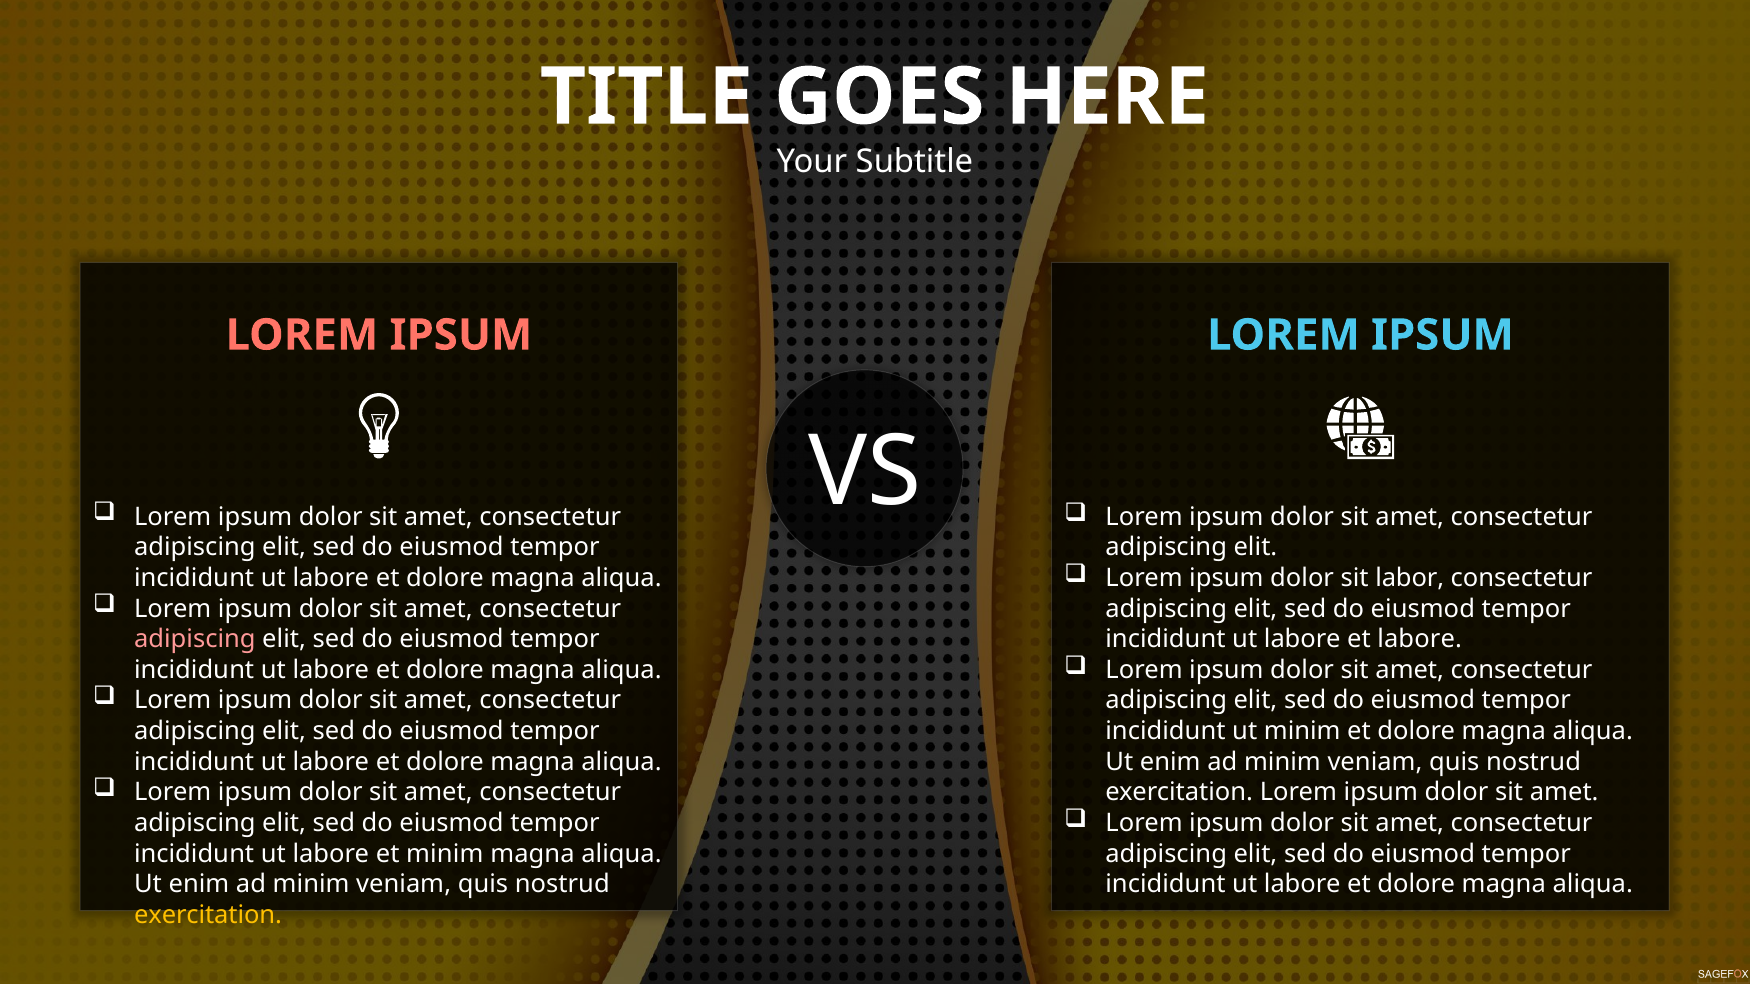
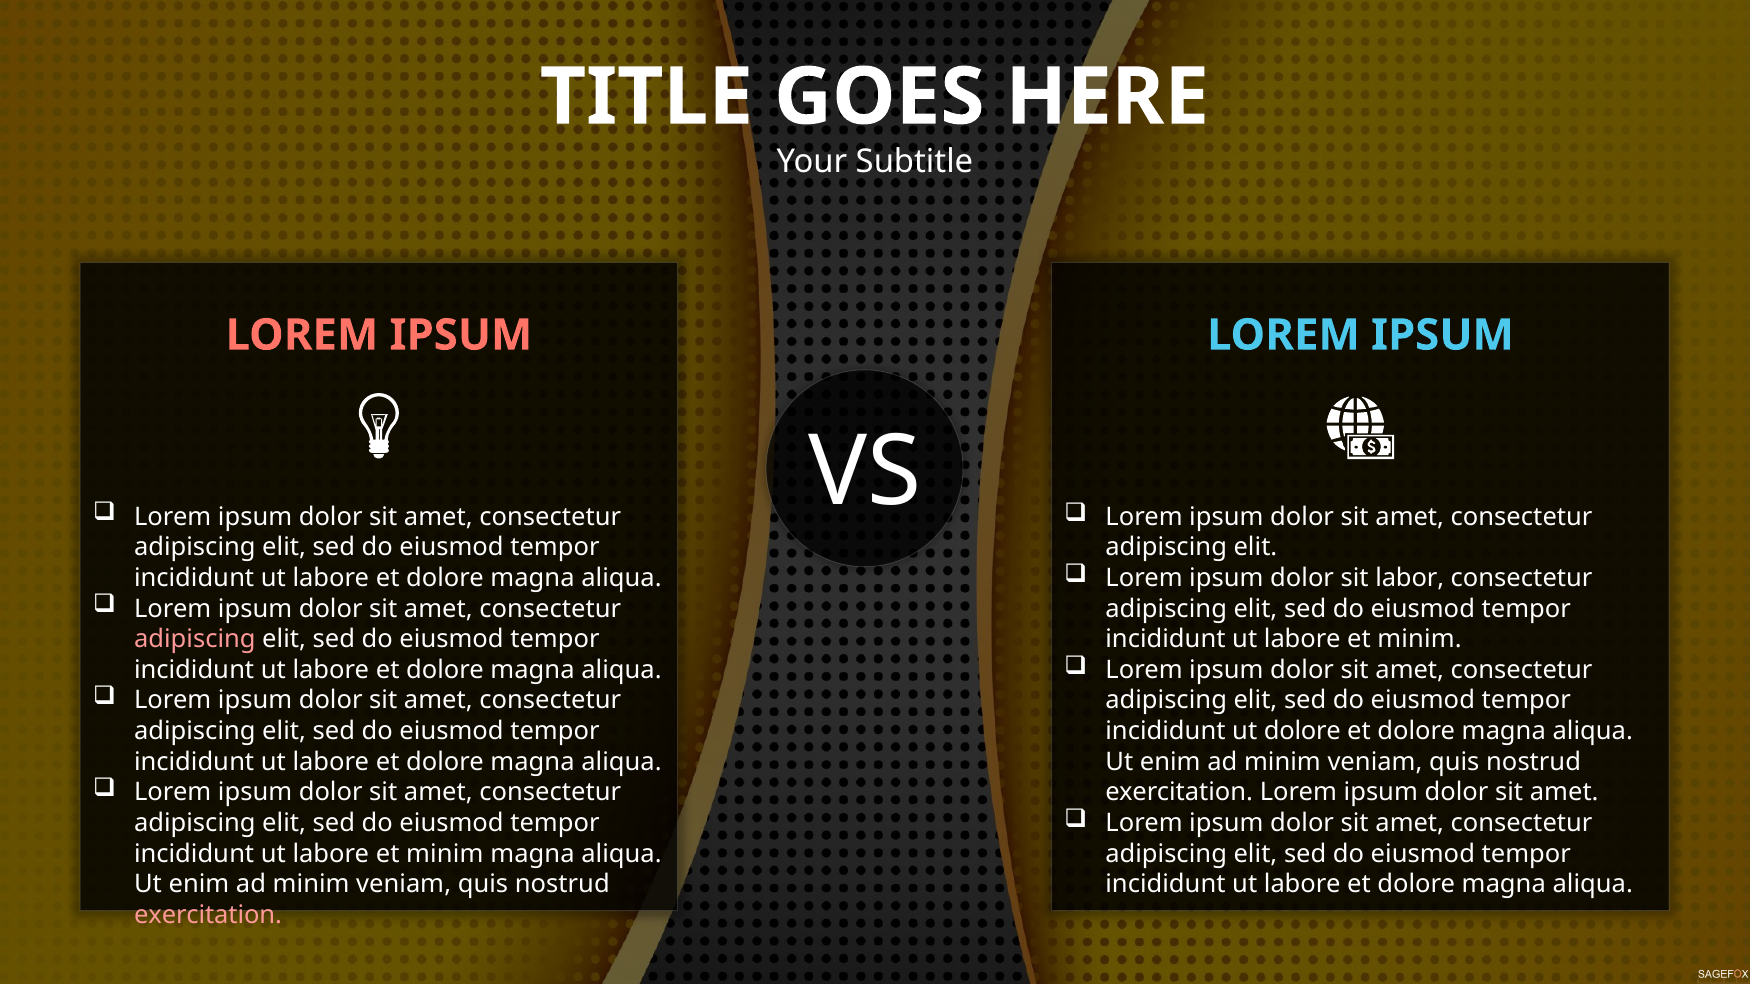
labore at (1420, 640): labore -> minim
ut minim: minim -> dolore
exercitation at (208, 915) colour: yellow -> pink
